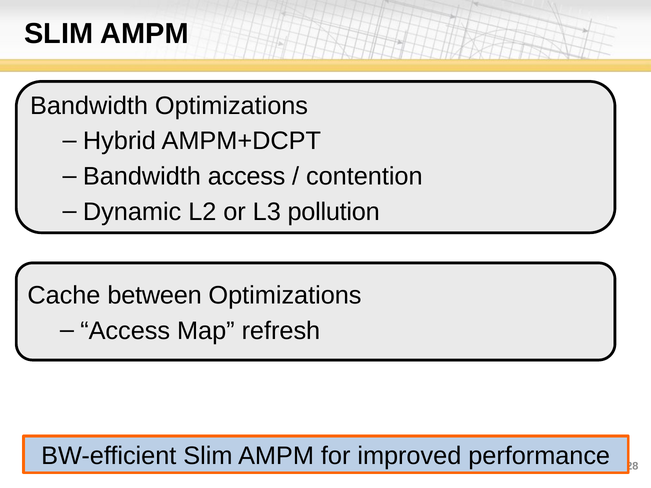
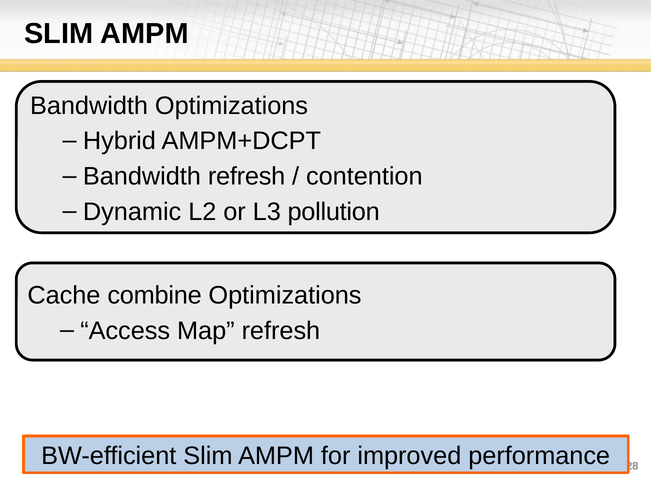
Bandwidth access: access -> refresh
between: between -> combine
